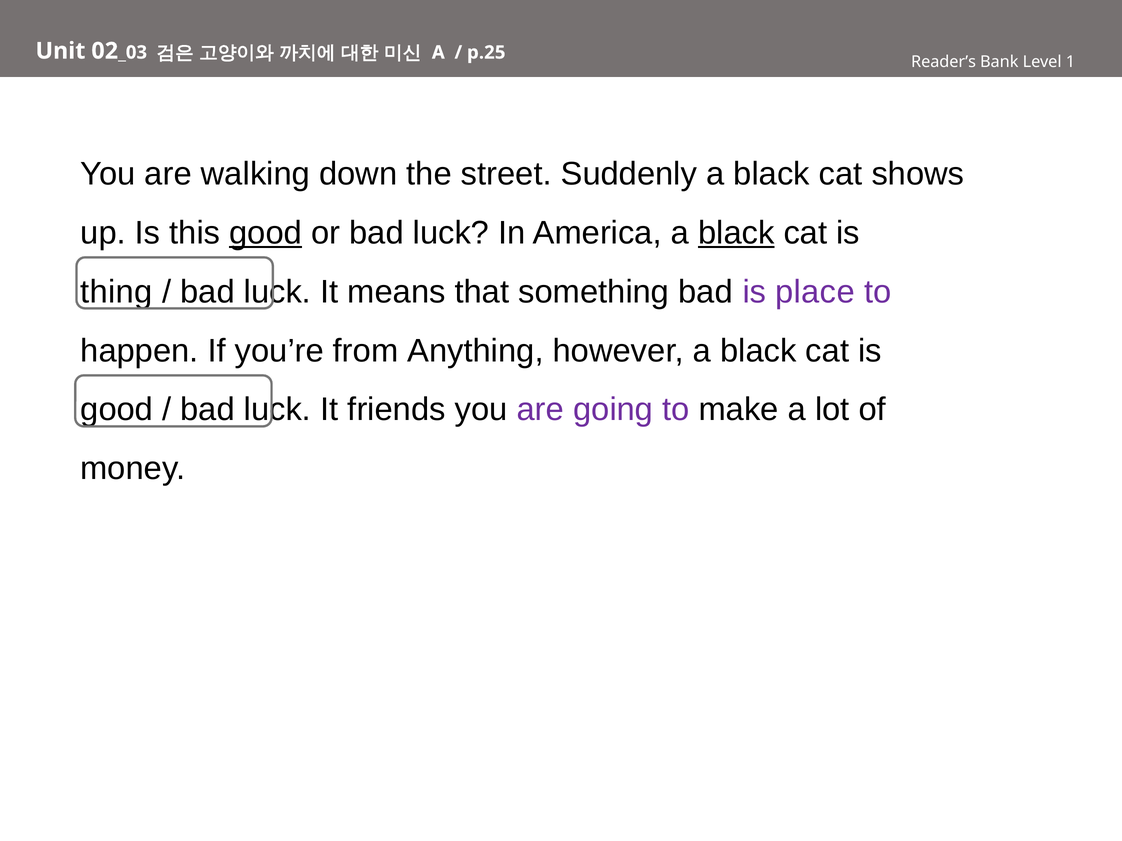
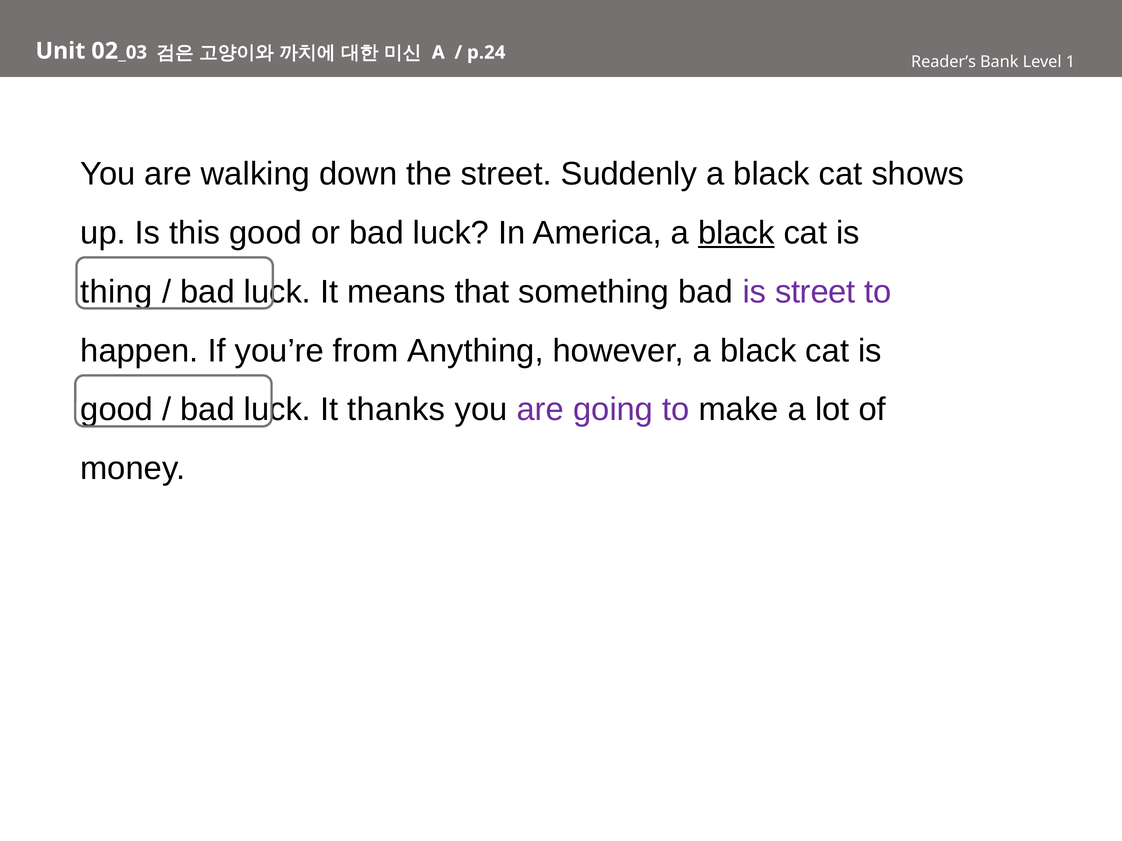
p.25: p.25 -> p.24
good at (266, 233) underline: present -> none
is place: place -> street
friends: friends -> thanks
